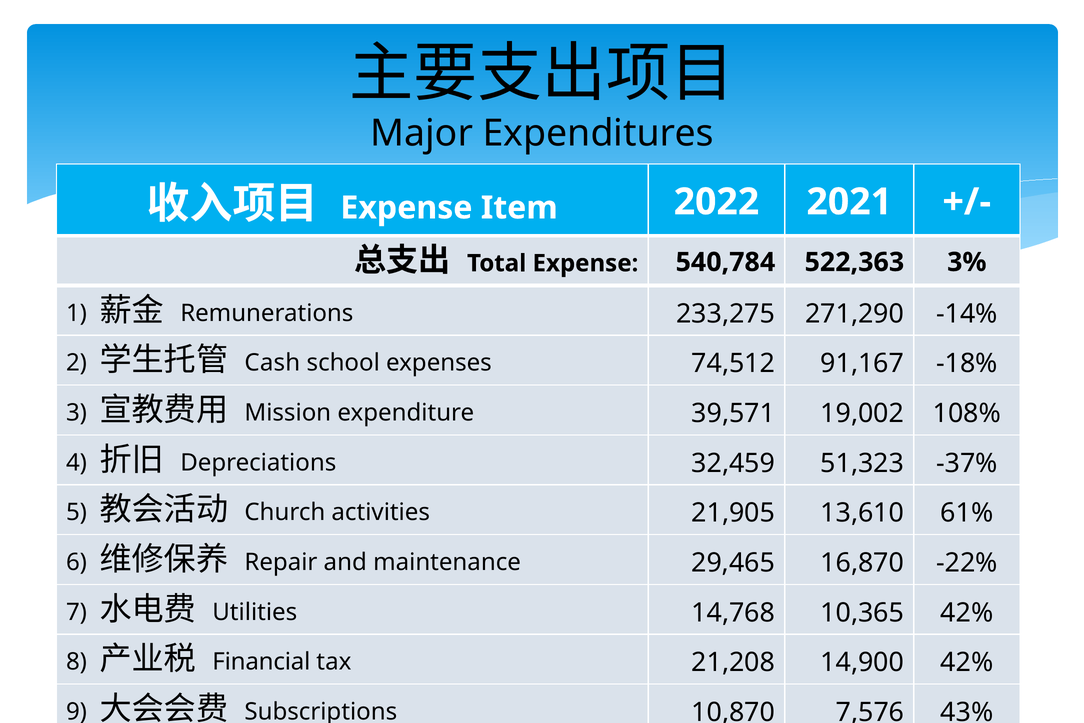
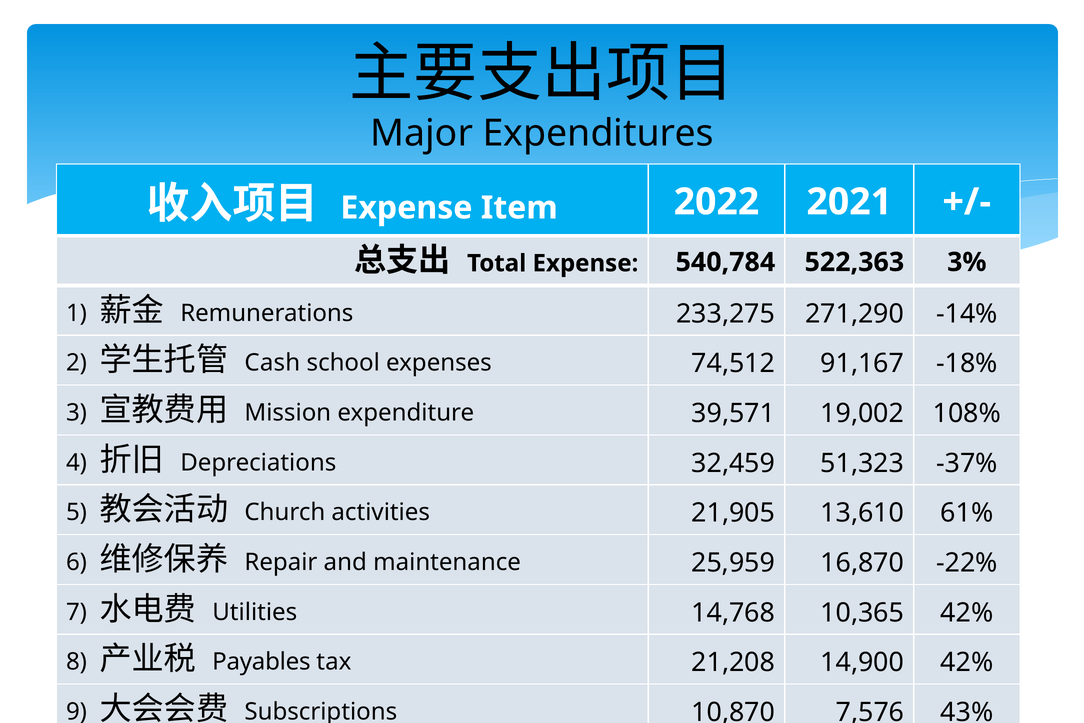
29,465: 29,465 -> 25,959
Financial: Financial -> Payables
